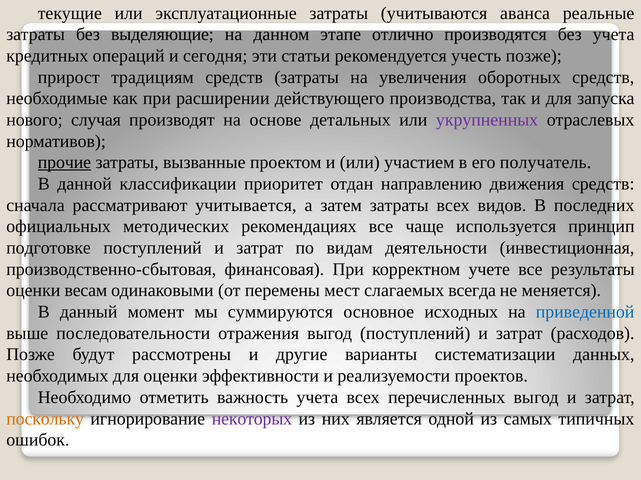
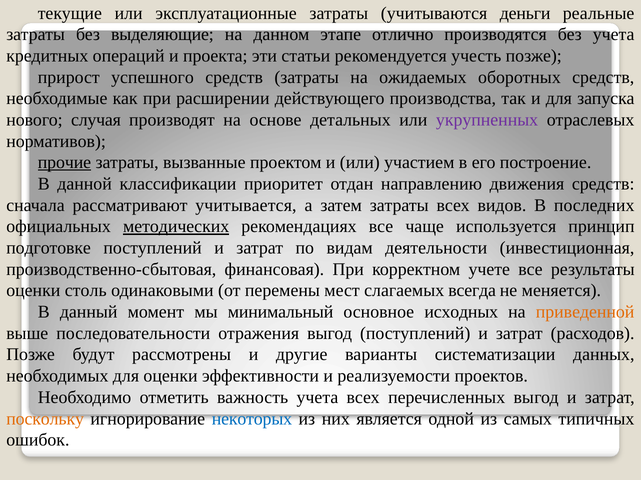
аванса: аванса -> деньги
сегодня: сегодня -> проекта
традициям: традициям -> успешного
увеличения: увеличения -> ожидаемых
получатель: получатель -> построение
методических underline: none -> present
весам: весам -> столь
суммируются: суммируются -> минимальный
приведенной colour: blue -> orange
некоторых colour: purple -> blue
